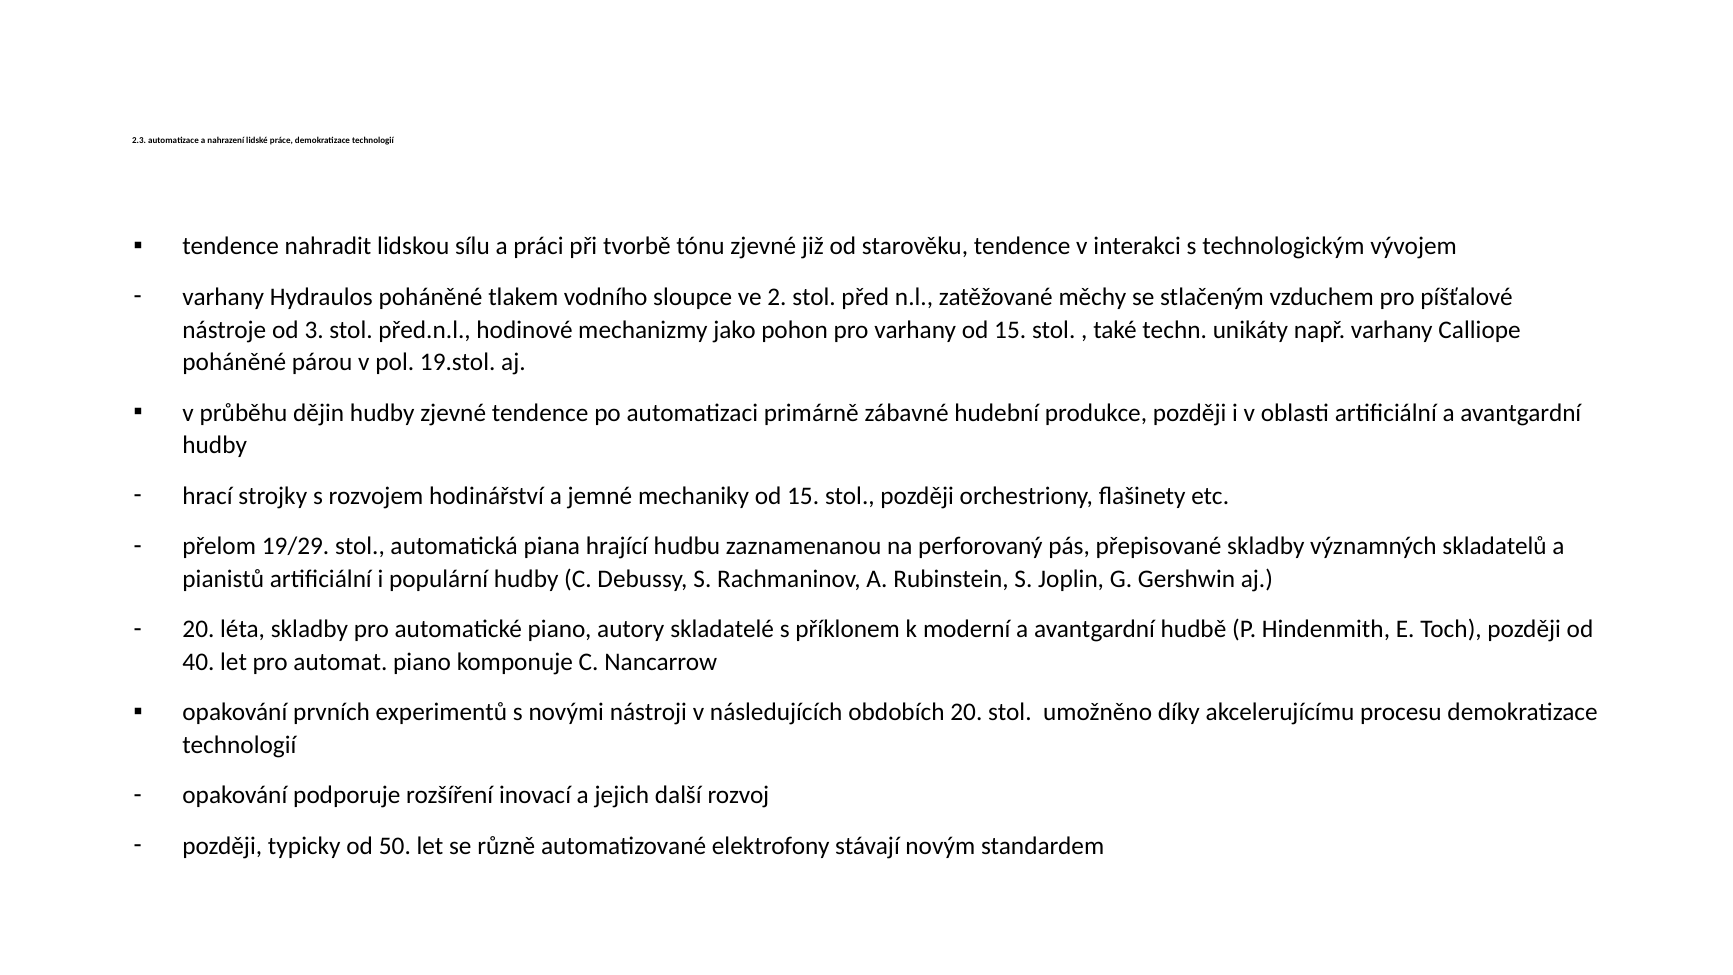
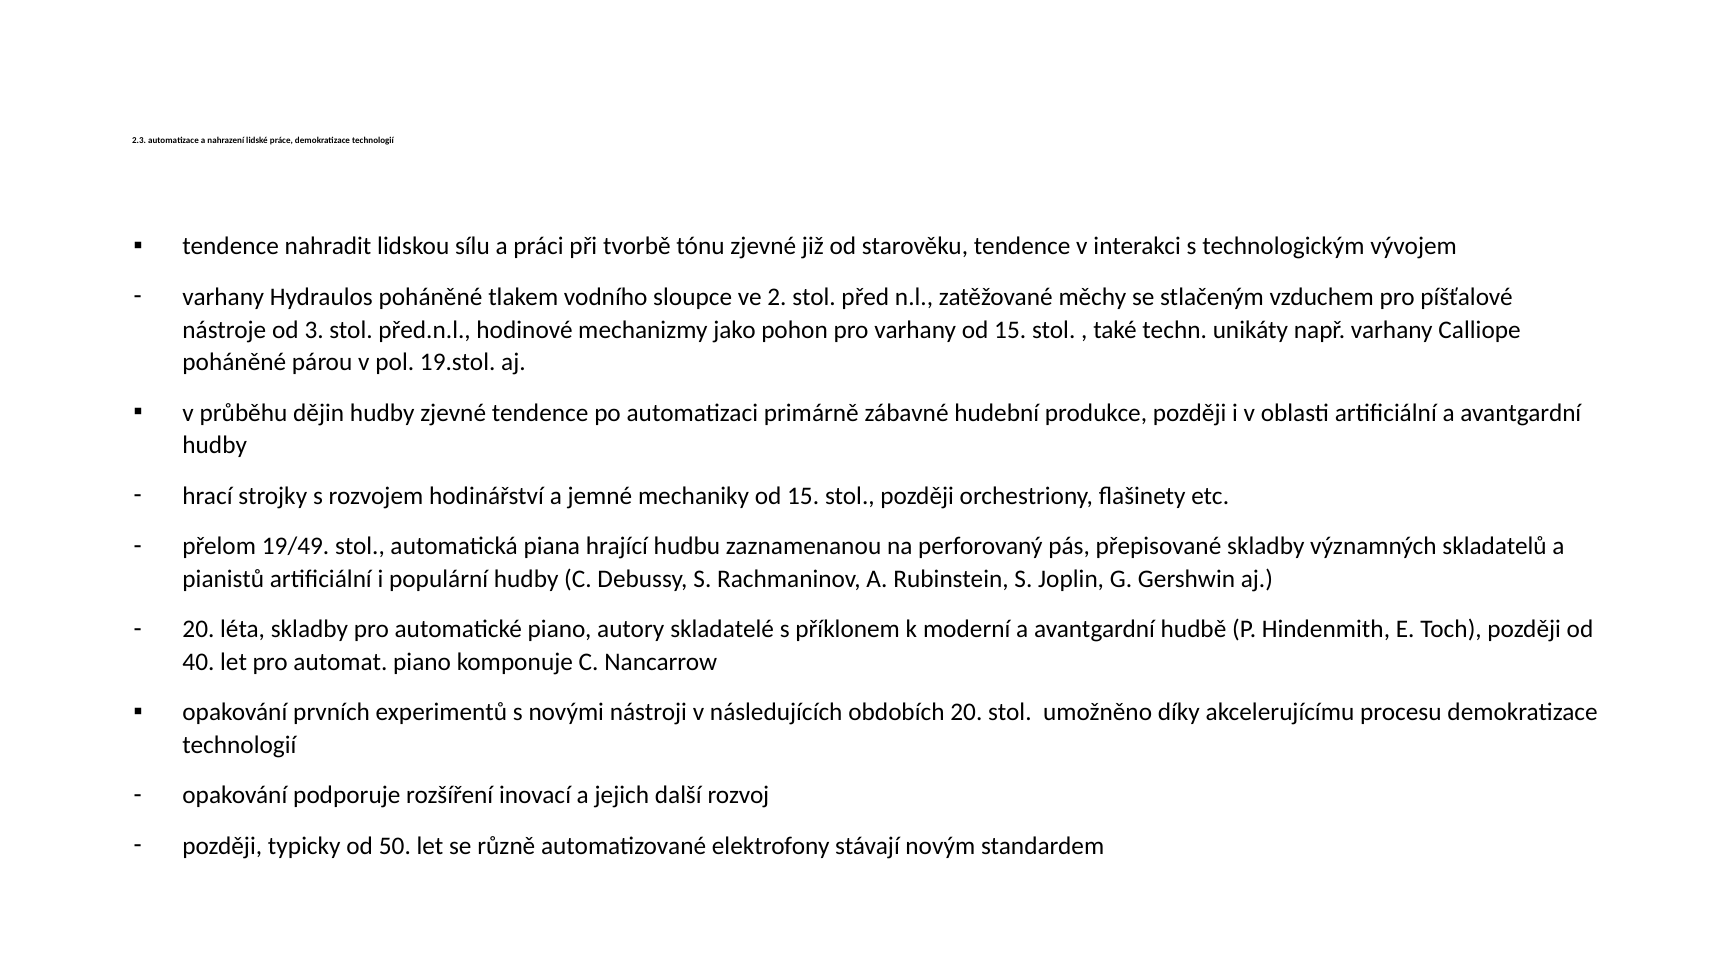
19/29: 19/29 -> 19/49
